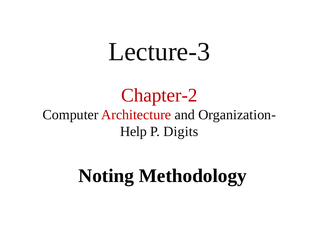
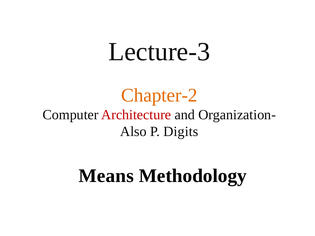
Chapter-2 colour: red -> orange
Help: Help -> Also
Noting: Noting -> Means
